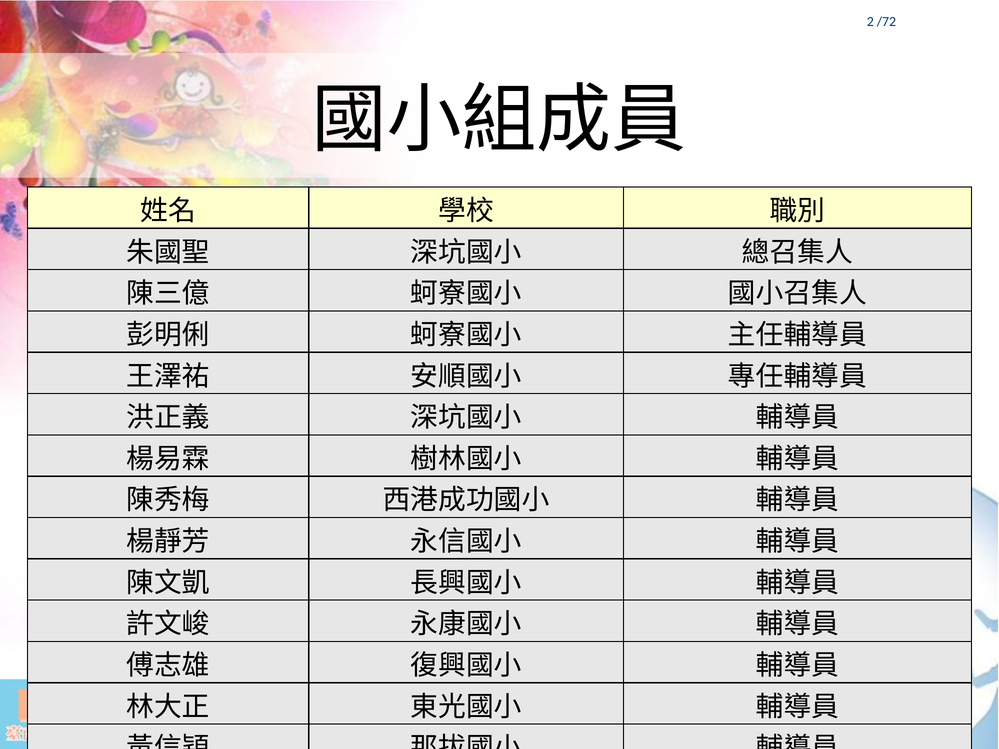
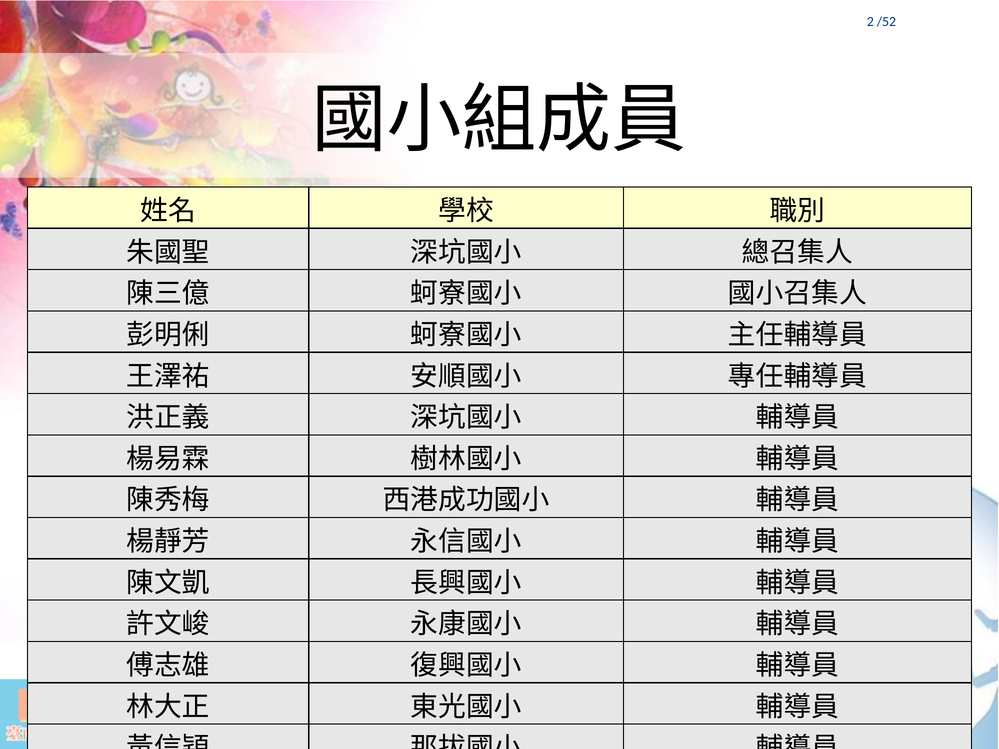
/72: /72 -> /52
